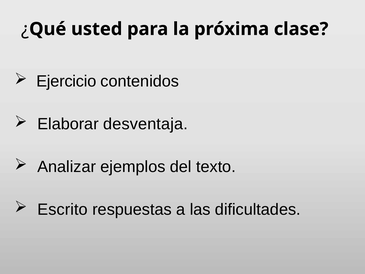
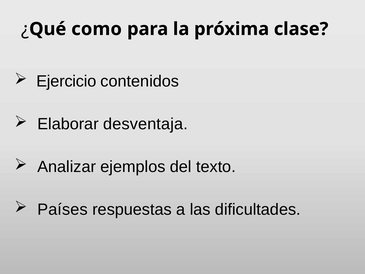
usted: usted -> como
Escrito: Escrito -> Países
